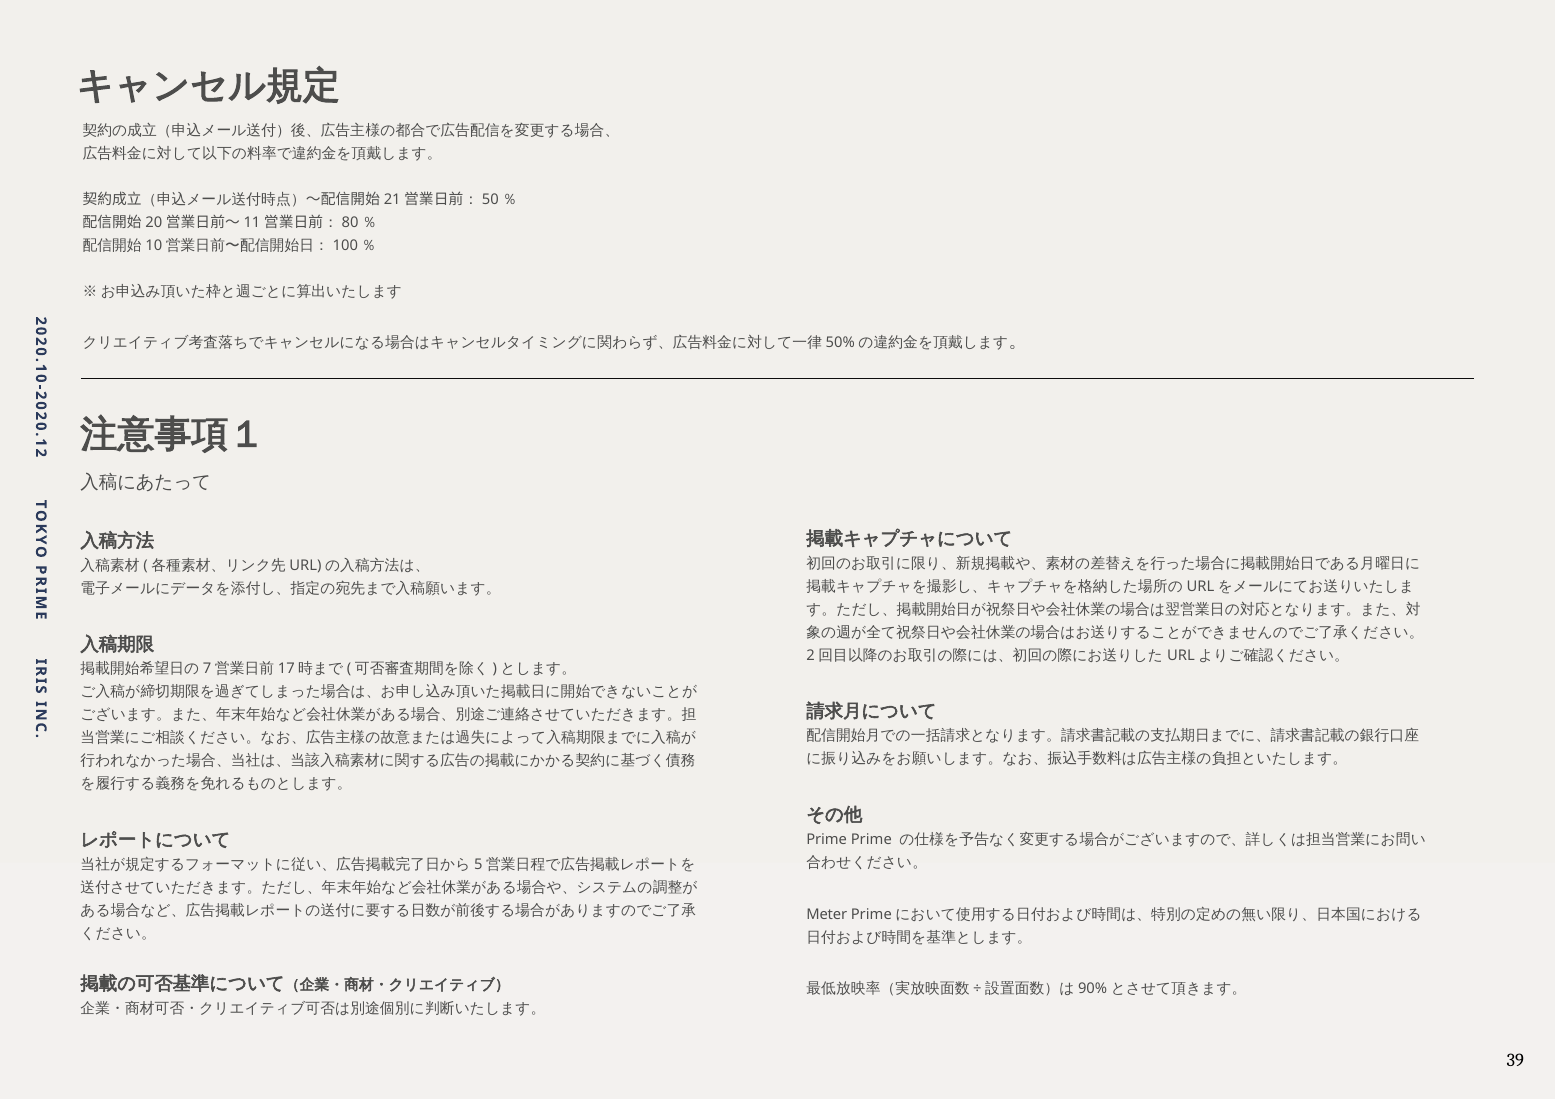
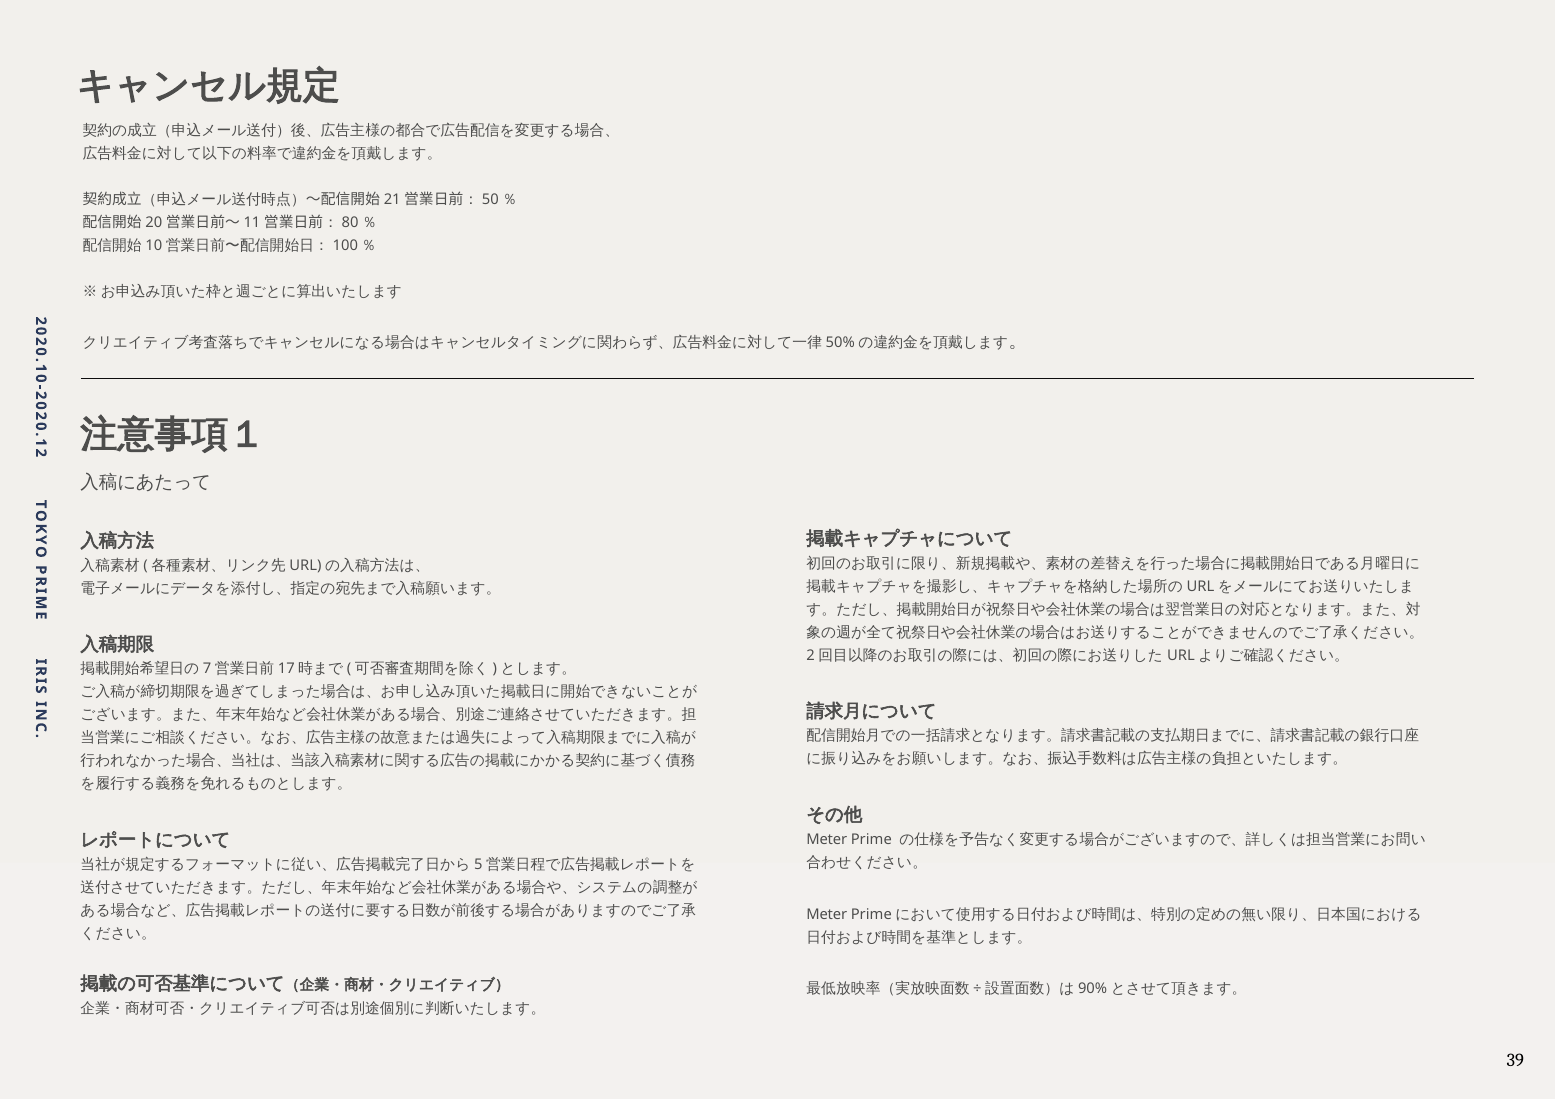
Prime at (827, 840): Prime -> Meter
